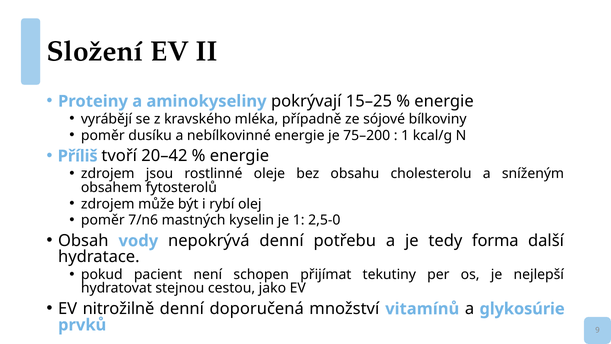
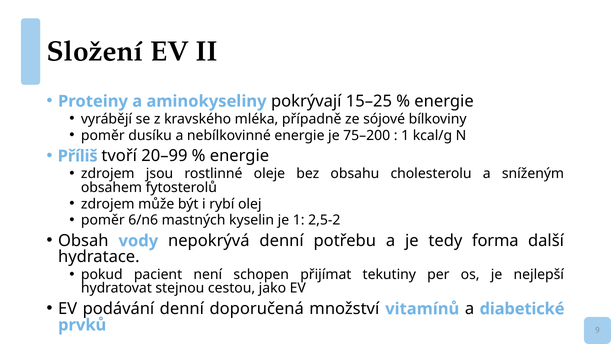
20–42: 20–42 -> 20–99
7/n6: 7/n6 -> 6/n6
2,5-0: 2,5-0 -> 2,5-2
nitrožilně: nitrožilně -> podávání
glykosúrie: glykosúrie -> diabetické
